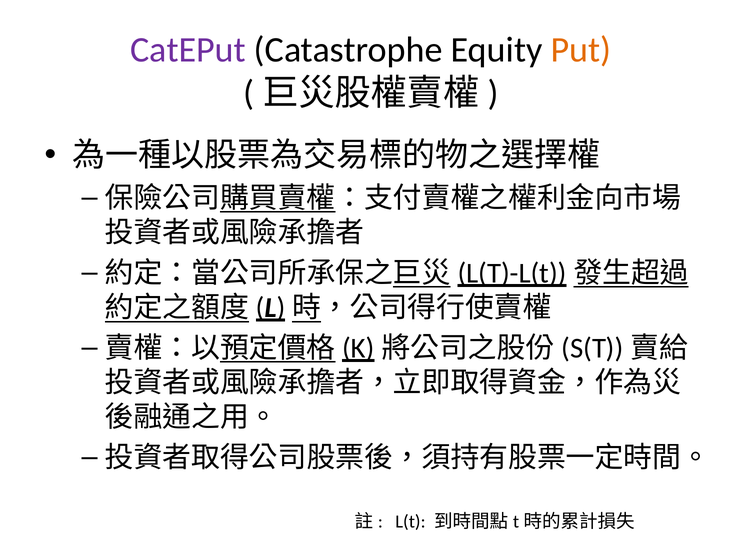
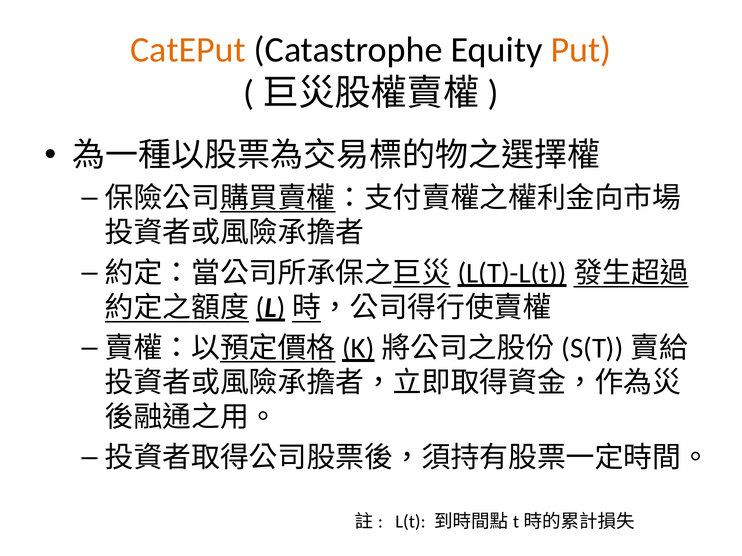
CatEPut colour: purple -> orange
